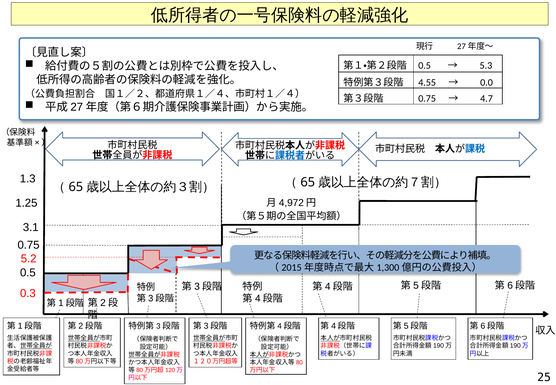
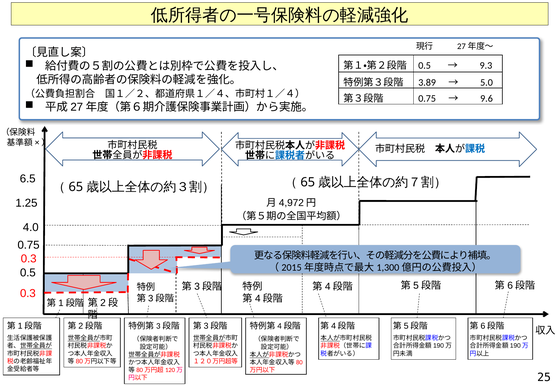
5.3: 5.3 -> 9.3
4.55: 4.55 -> 3.89
0.0: 0.0 -> 5.0
4.7: 4.7 -> 9.6
1.3: 1.3 -> 6.5
3.1: 3.1 -> 4.0
5.2 at (29, 259): 5.2 -> 0.3
